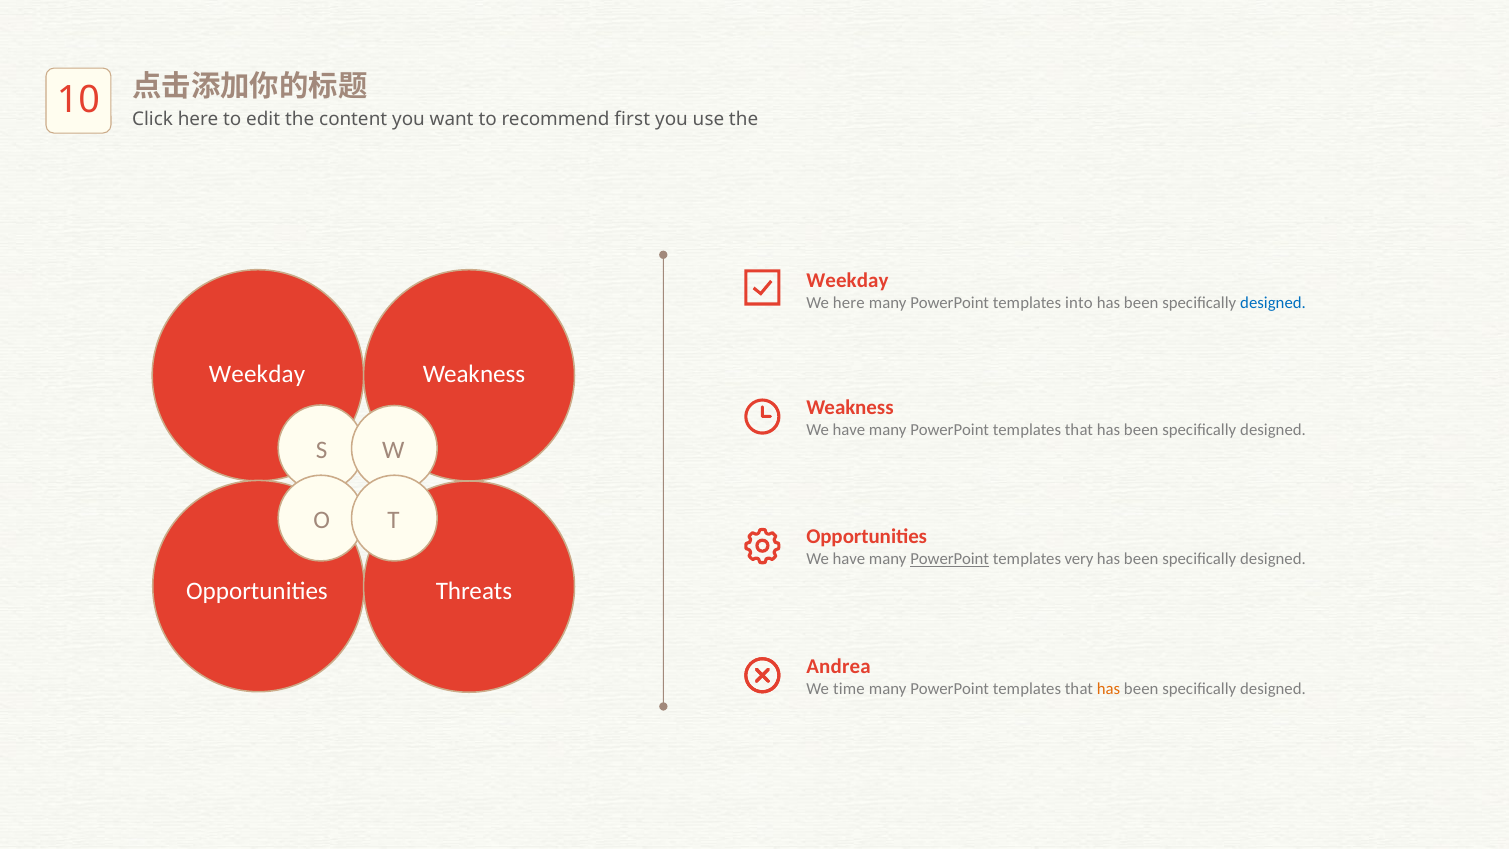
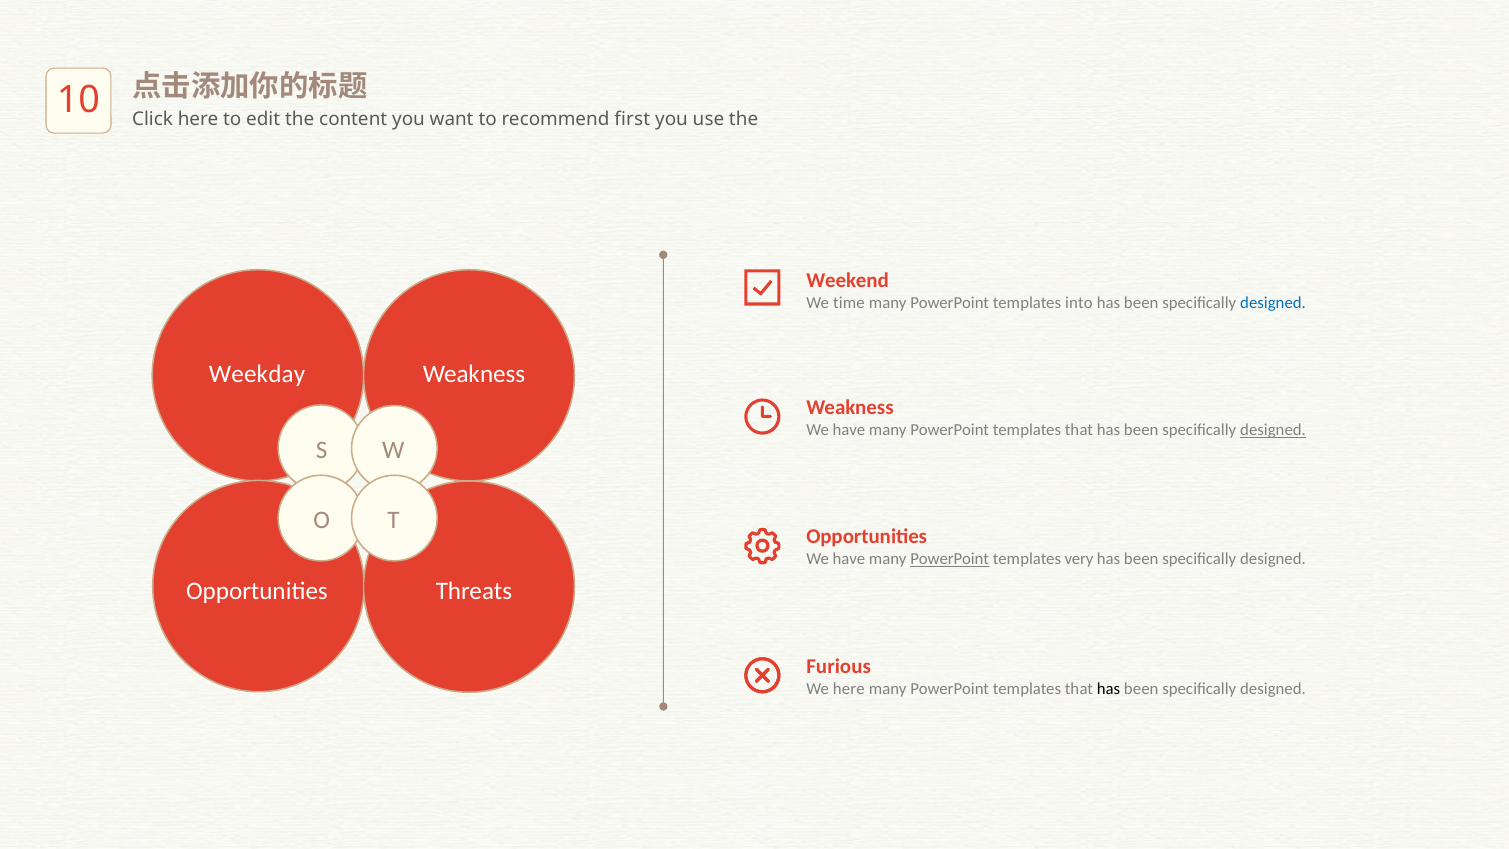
Weekday at (847, 281): Weekday -> Weekend
We here: here -> time
designed at (1273, 430) underline: none -> present
Andrea: Andrea -> Furious
We time: time -> here
has at (1109, 688) colour: orange -> black
